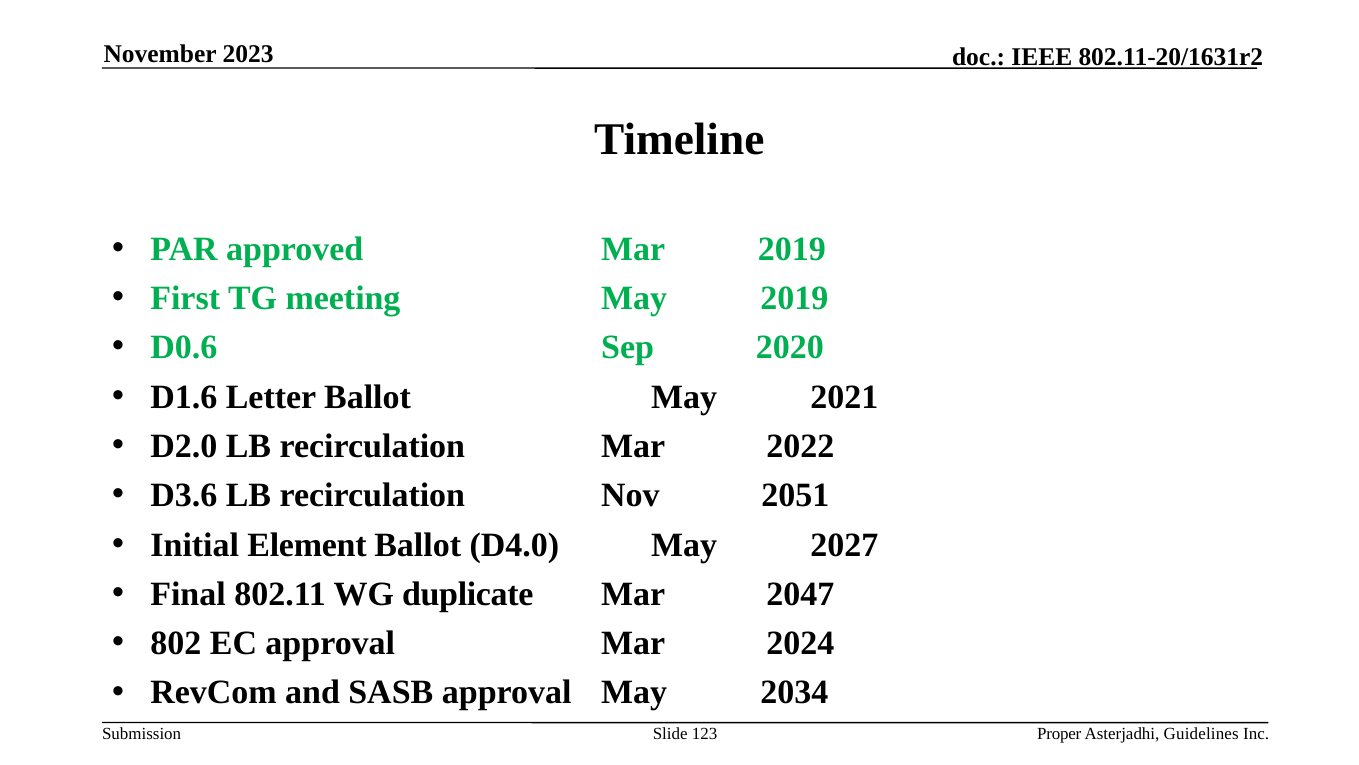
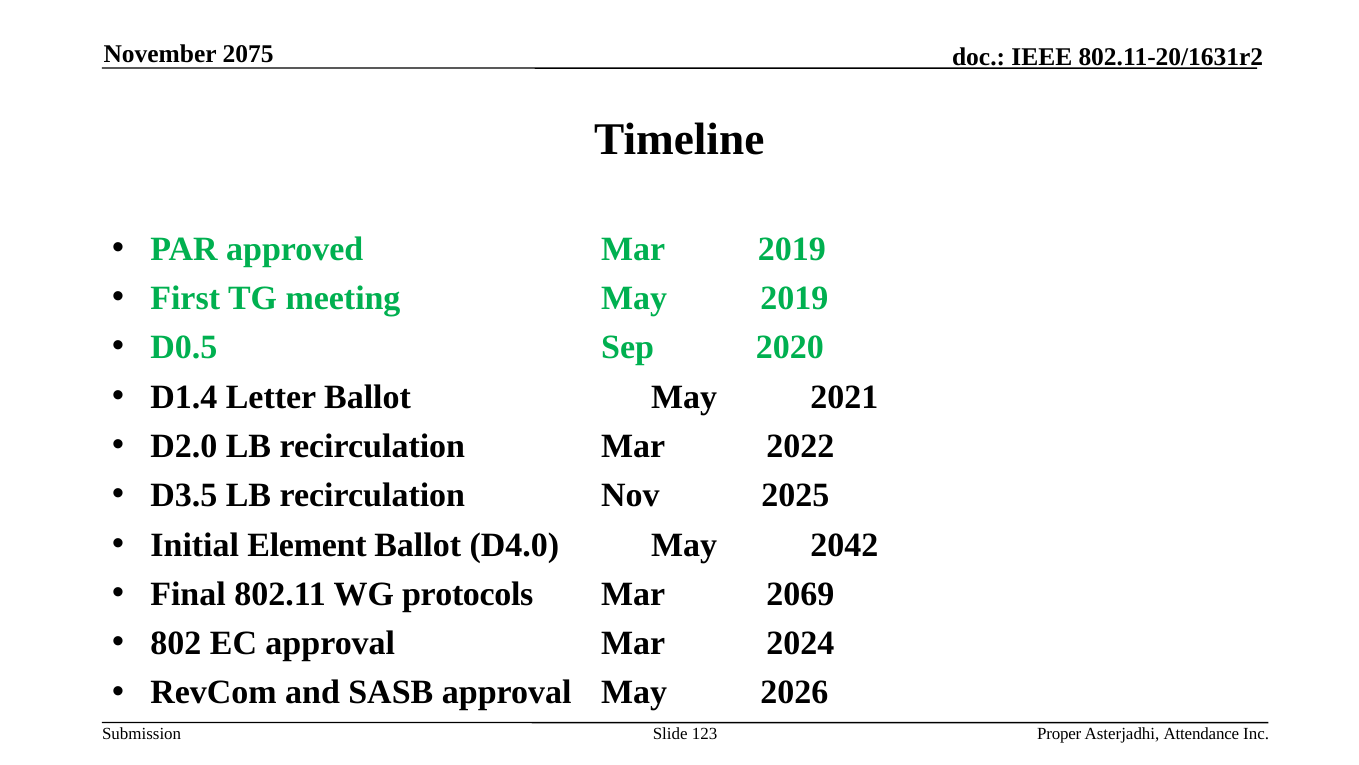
2023: 2023 -> 2075
D0.6: D0.6 -> D0.5
D1.6: D1.6 -> D1.4
D3.6: D3.6 -> D3.5
2051: 2051 -> 2025
2027: 2027 -> 2042
duplicate: duplicate -> protocols
2047: 2047 -> 2069
2034: 2034 -> 2026
Guidelines: Guidelines -> Attendance
